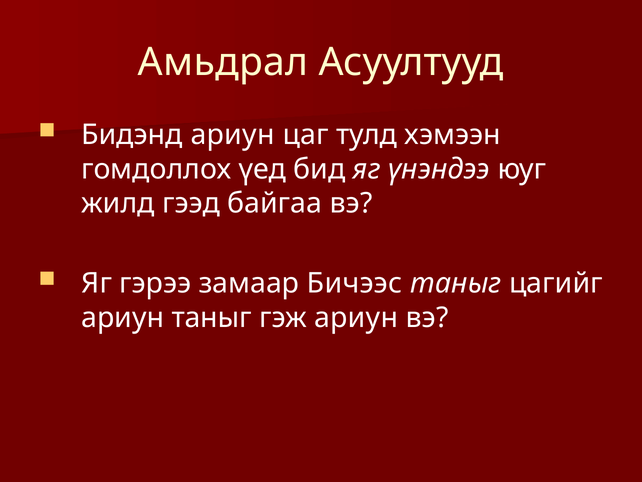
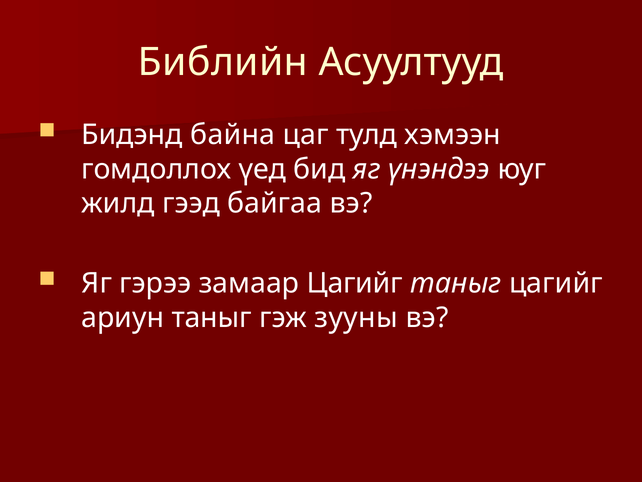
Амьдрал: Амьдрал -> Библийн
Бидэнд ариун: ариун -> байна
замаар Бичээс: Бичээс -> Цагийг
гэж ариун: ариун -> зууны
